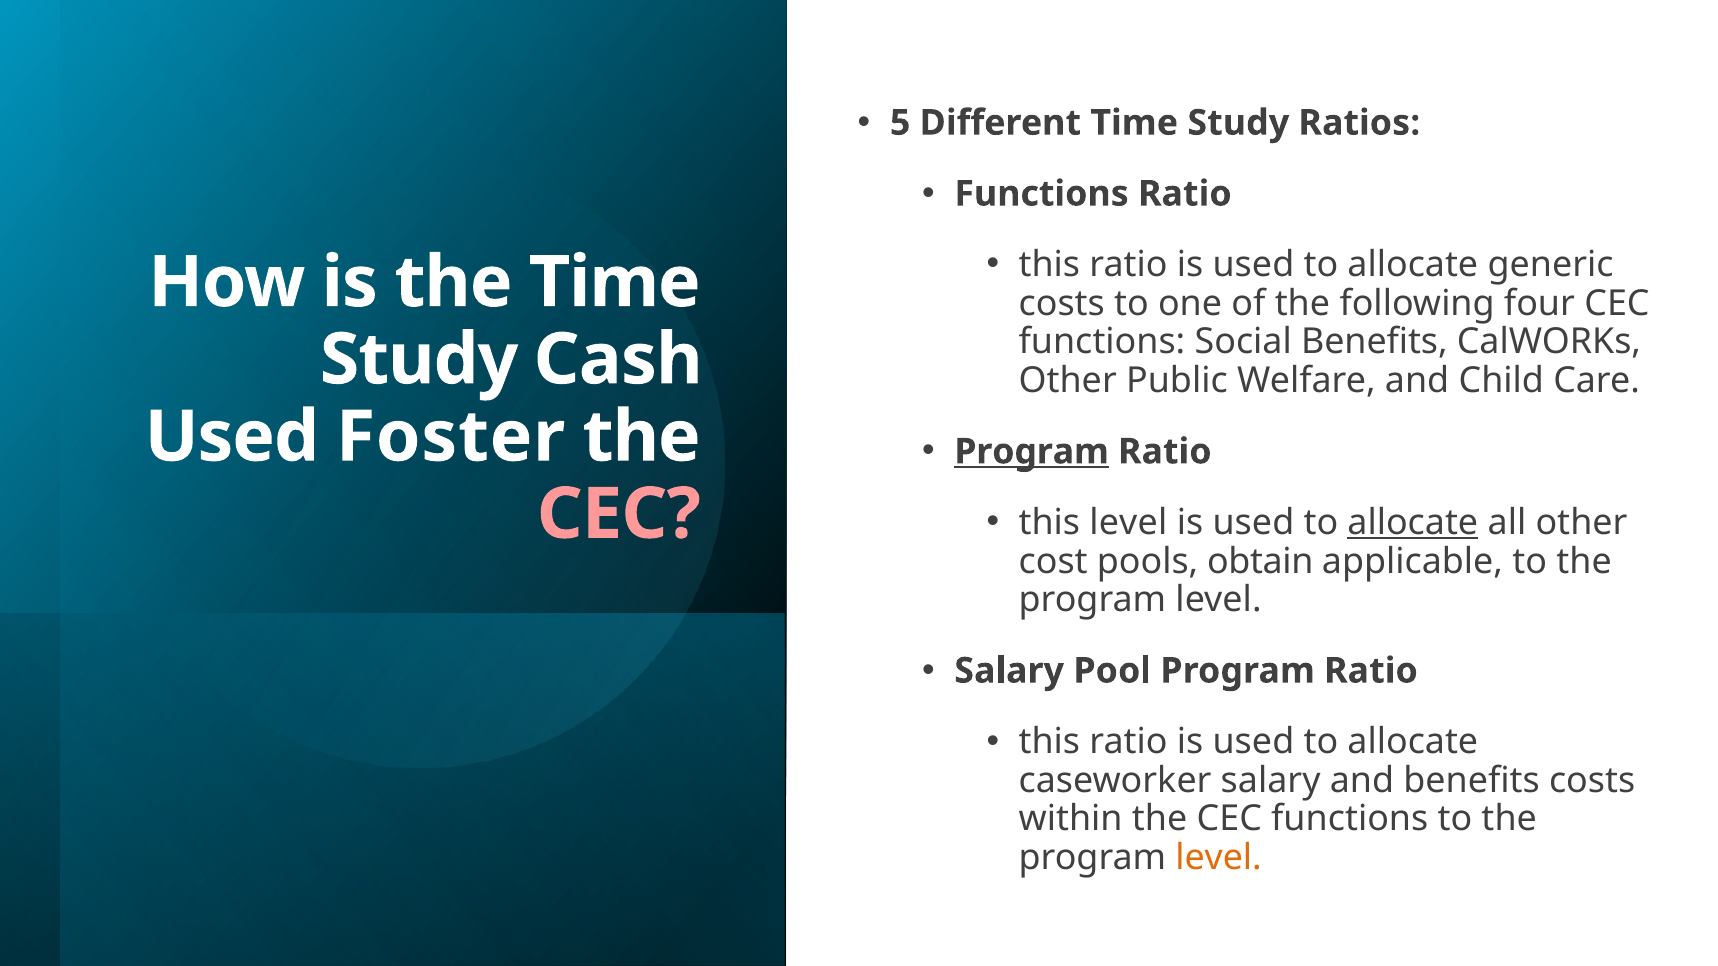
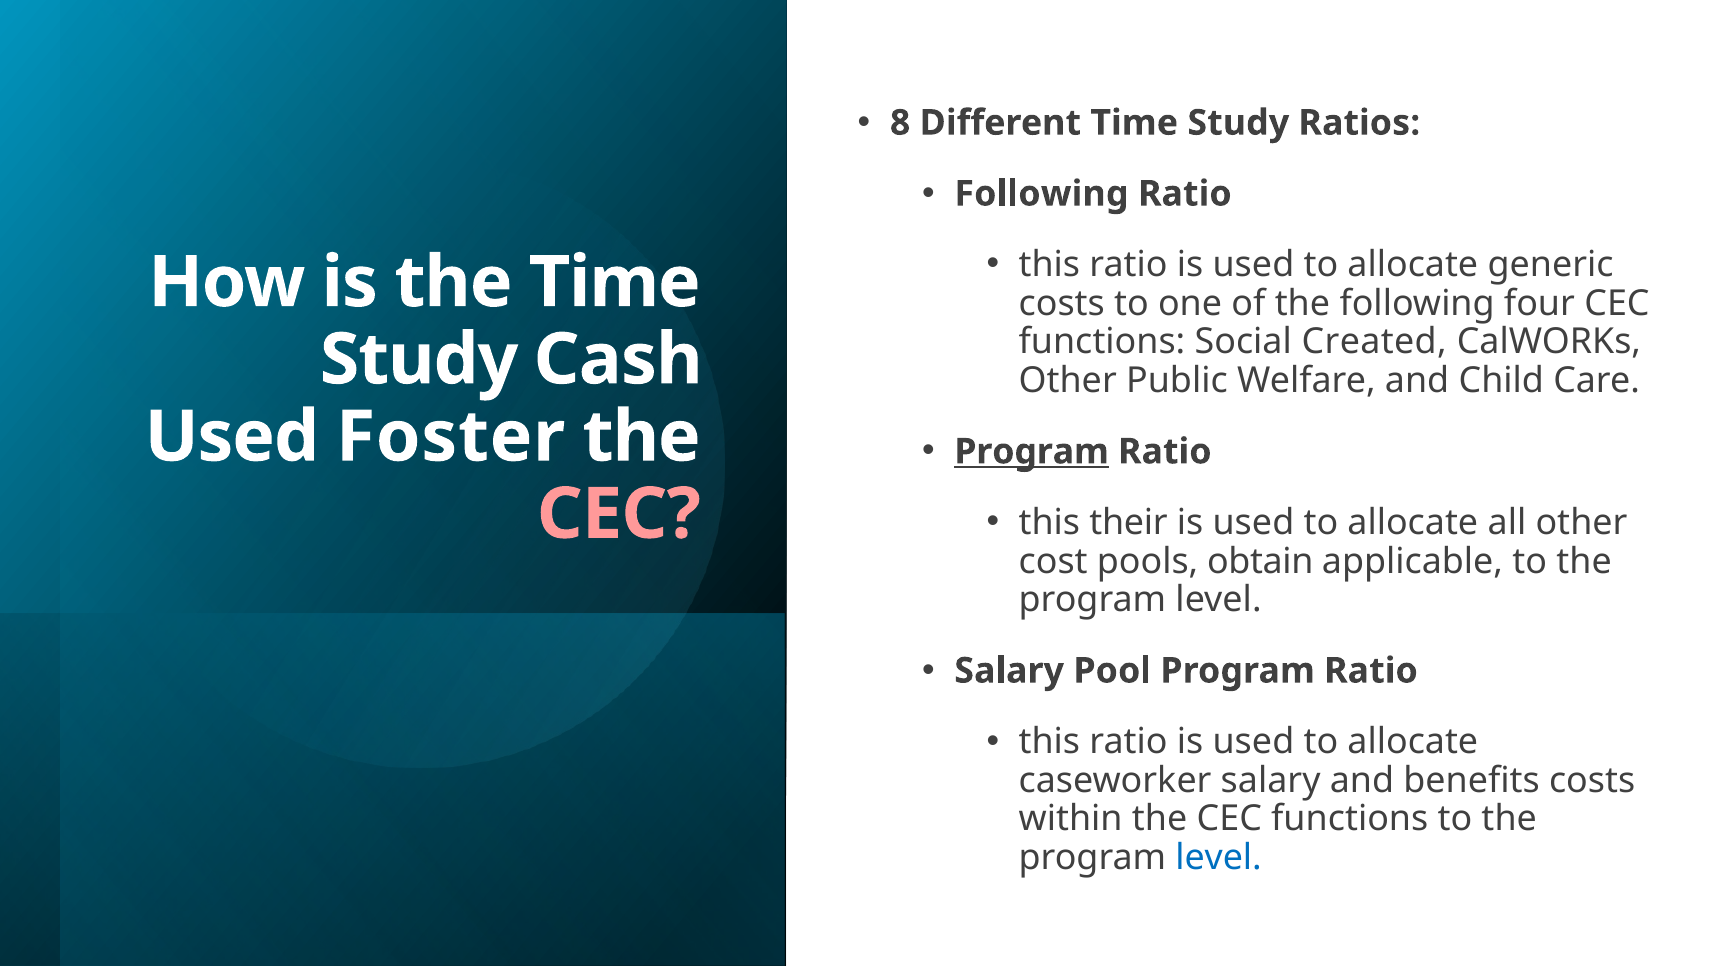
5: 5 -> 8
Functions at (1042, 194): Functions -> Following
Social Benefits: Benefits -> Created
this level: level -> their
allocate at (1413, 523) underline: present -> none
level at (1219, 858) colour: orange -> blue
